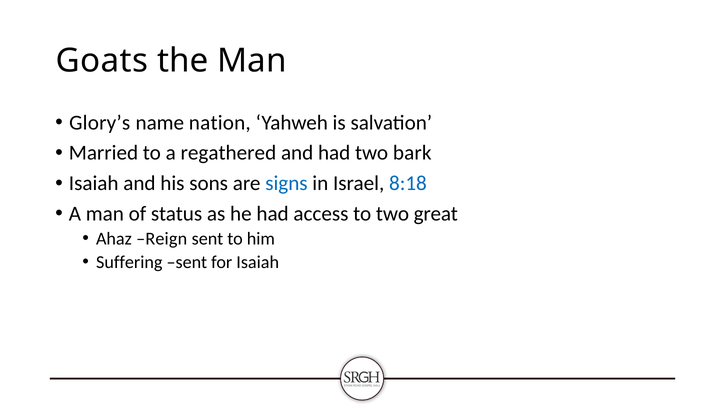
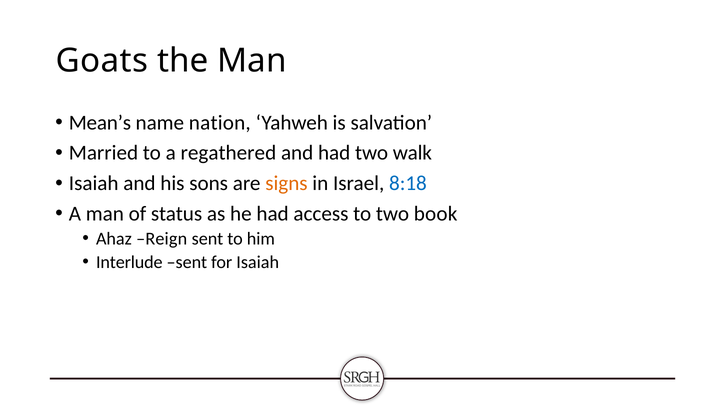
Glory’s: Glory’s -> Mean’s
bark: bark -> walk
signs colour: blue -> orange
great: great -> book
Suffering: Suffering -> Interlude
